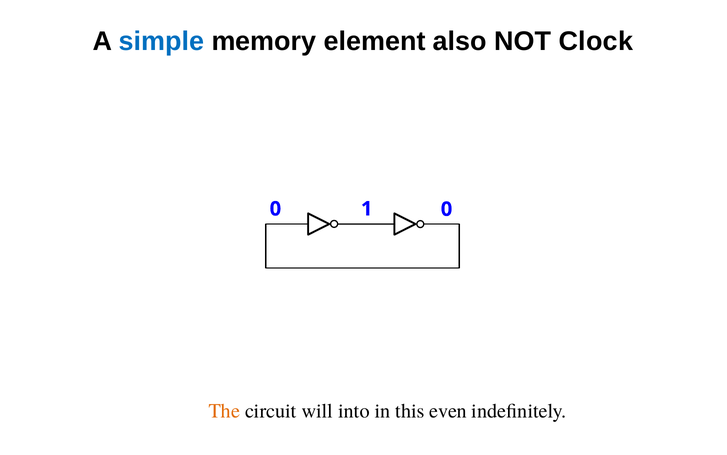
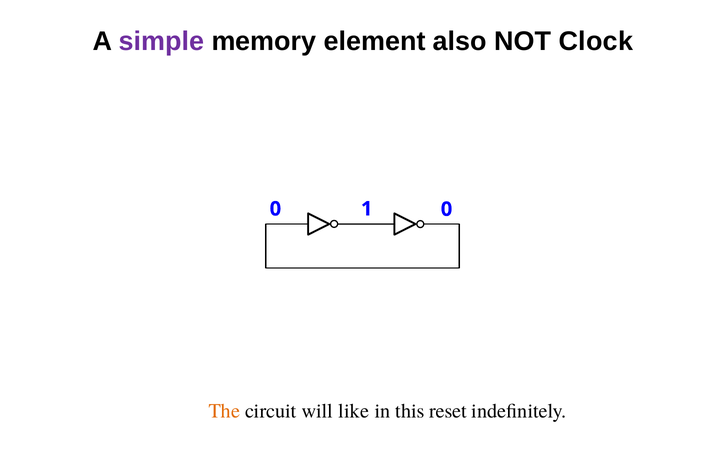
simple colour: blue -> purple
into: into -> like
even: even -> reset
